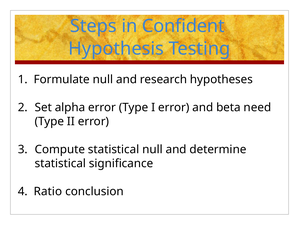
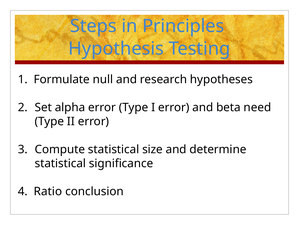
Confident: Confident -> Principles
statistical null: null -> size
